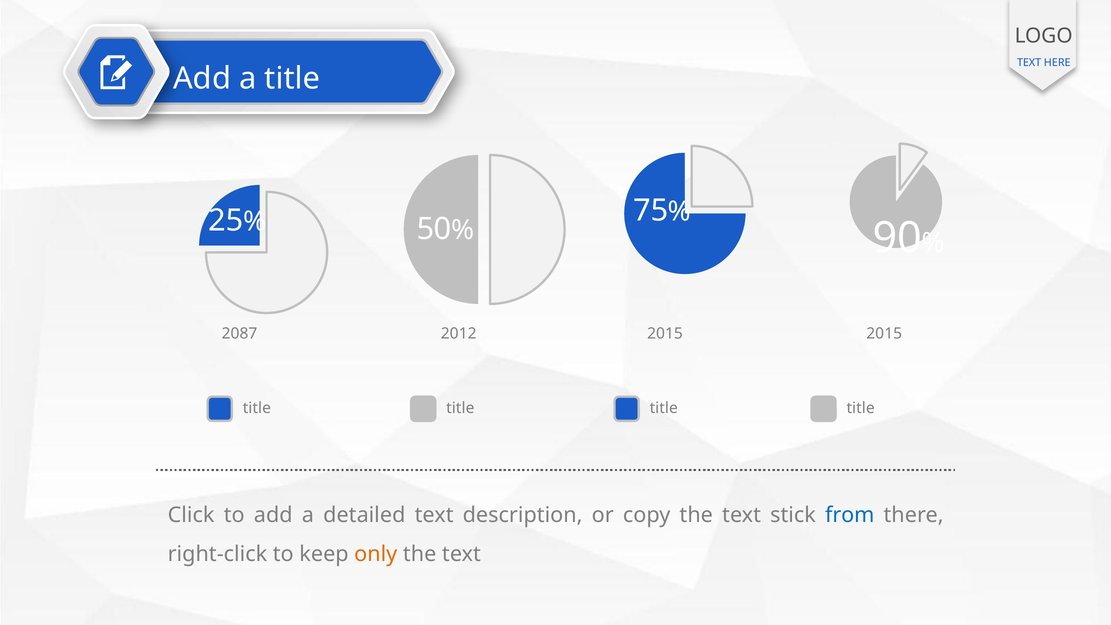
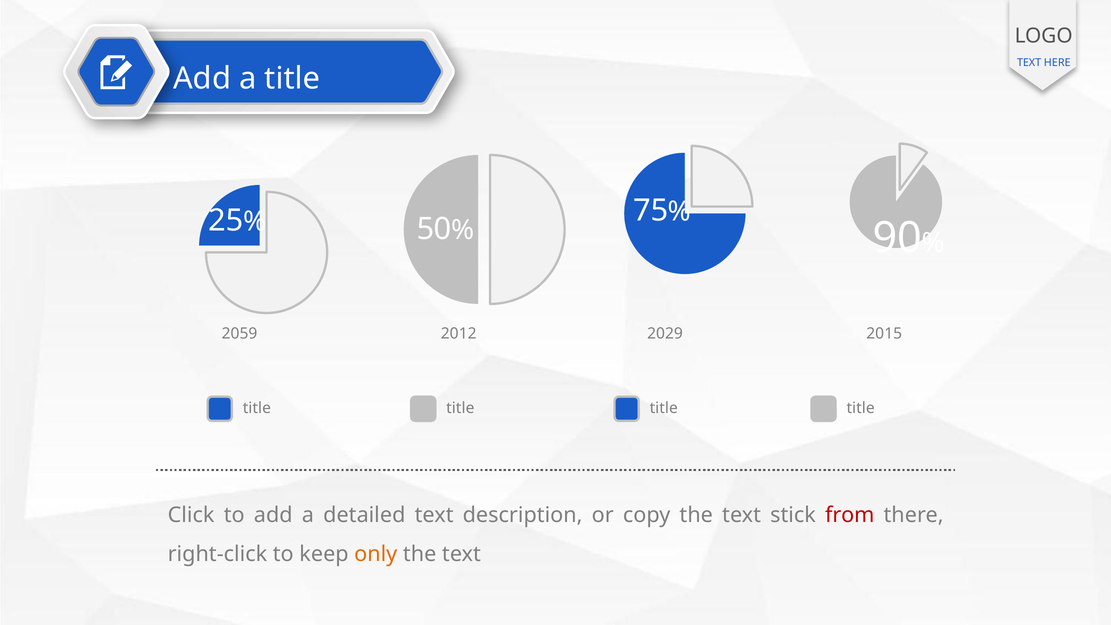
2087: 2087 -> 2059
2012 2015: 2015 -> 2029
from colour: blue -> red
